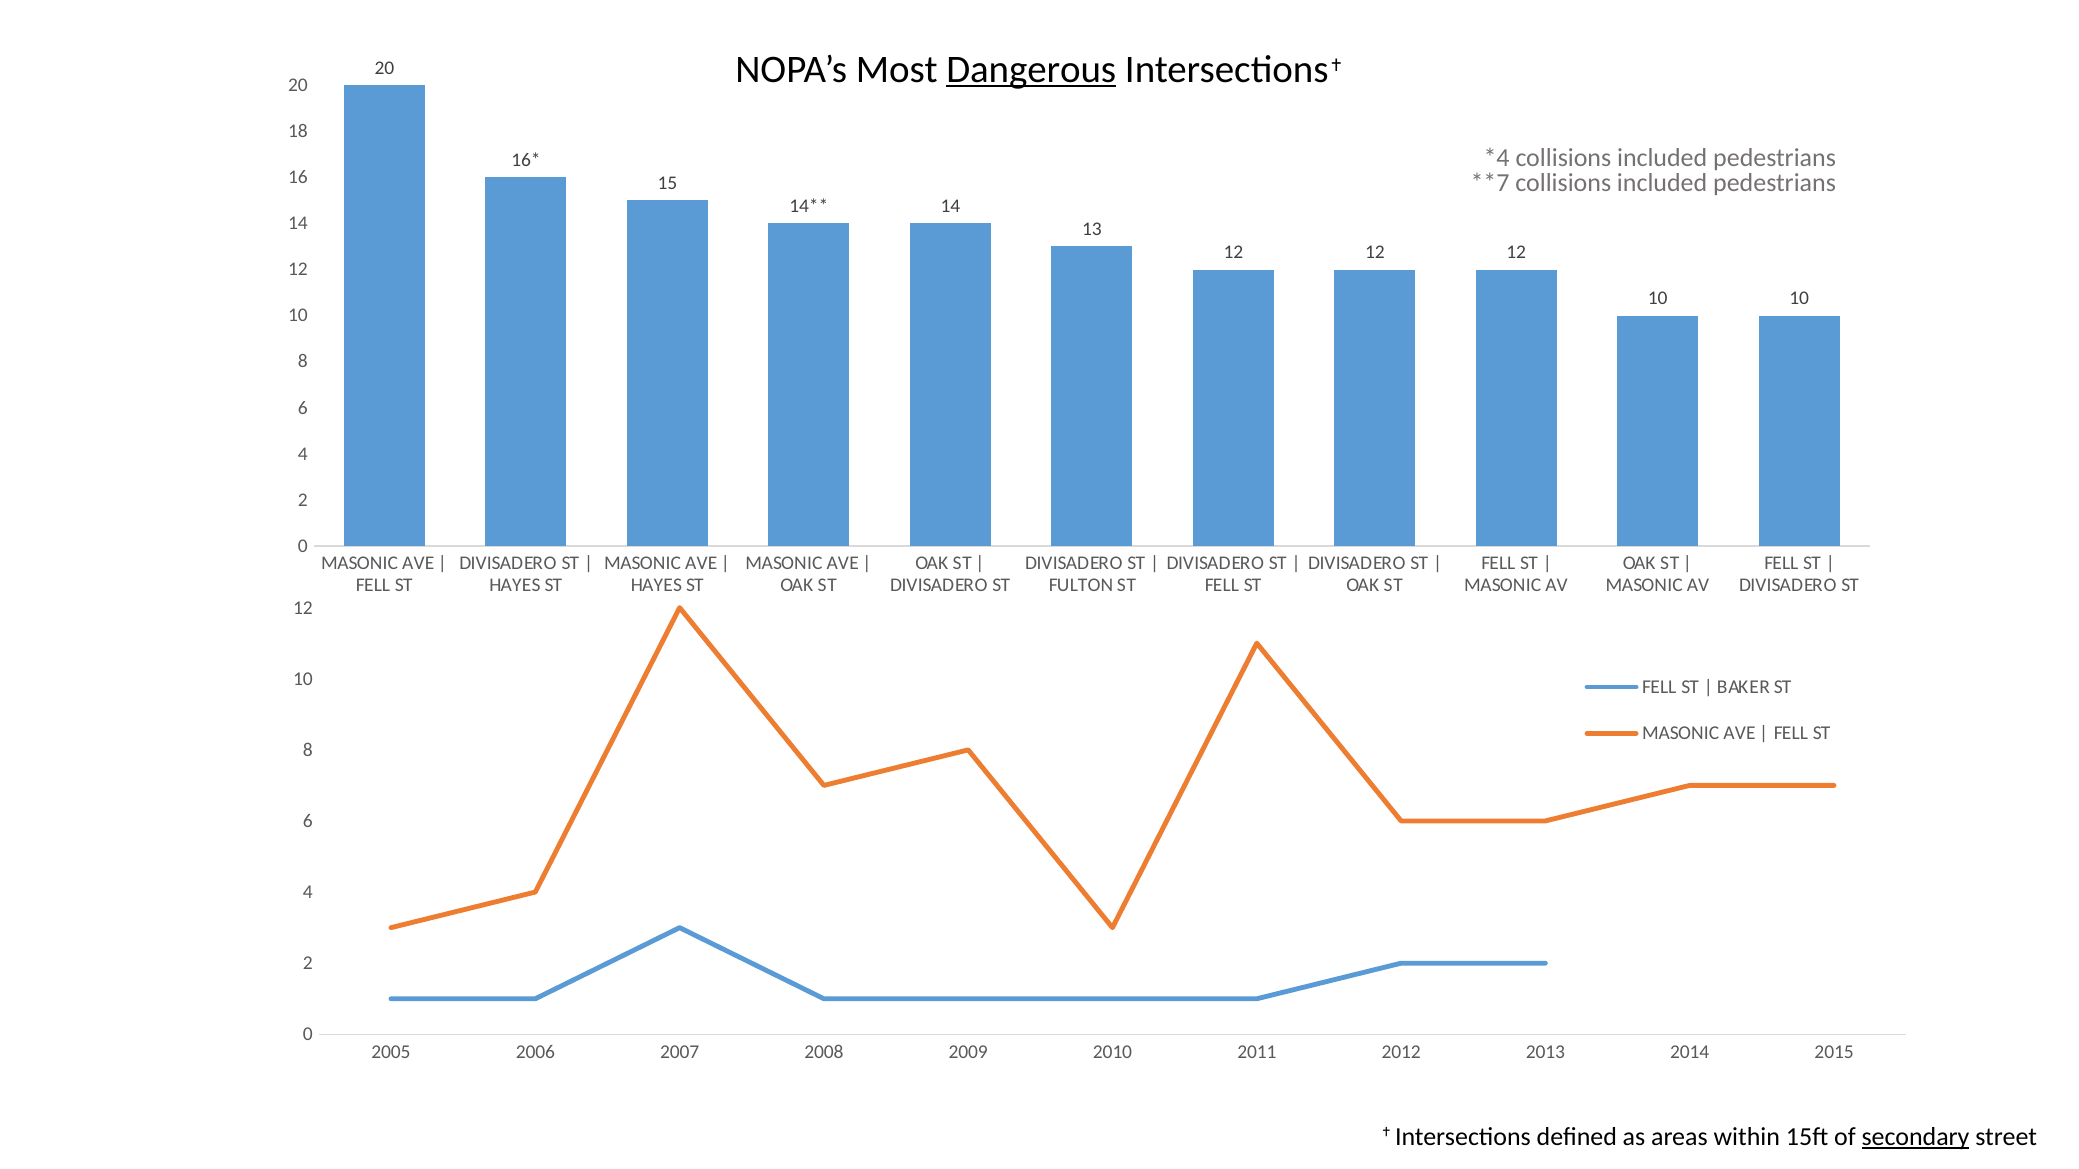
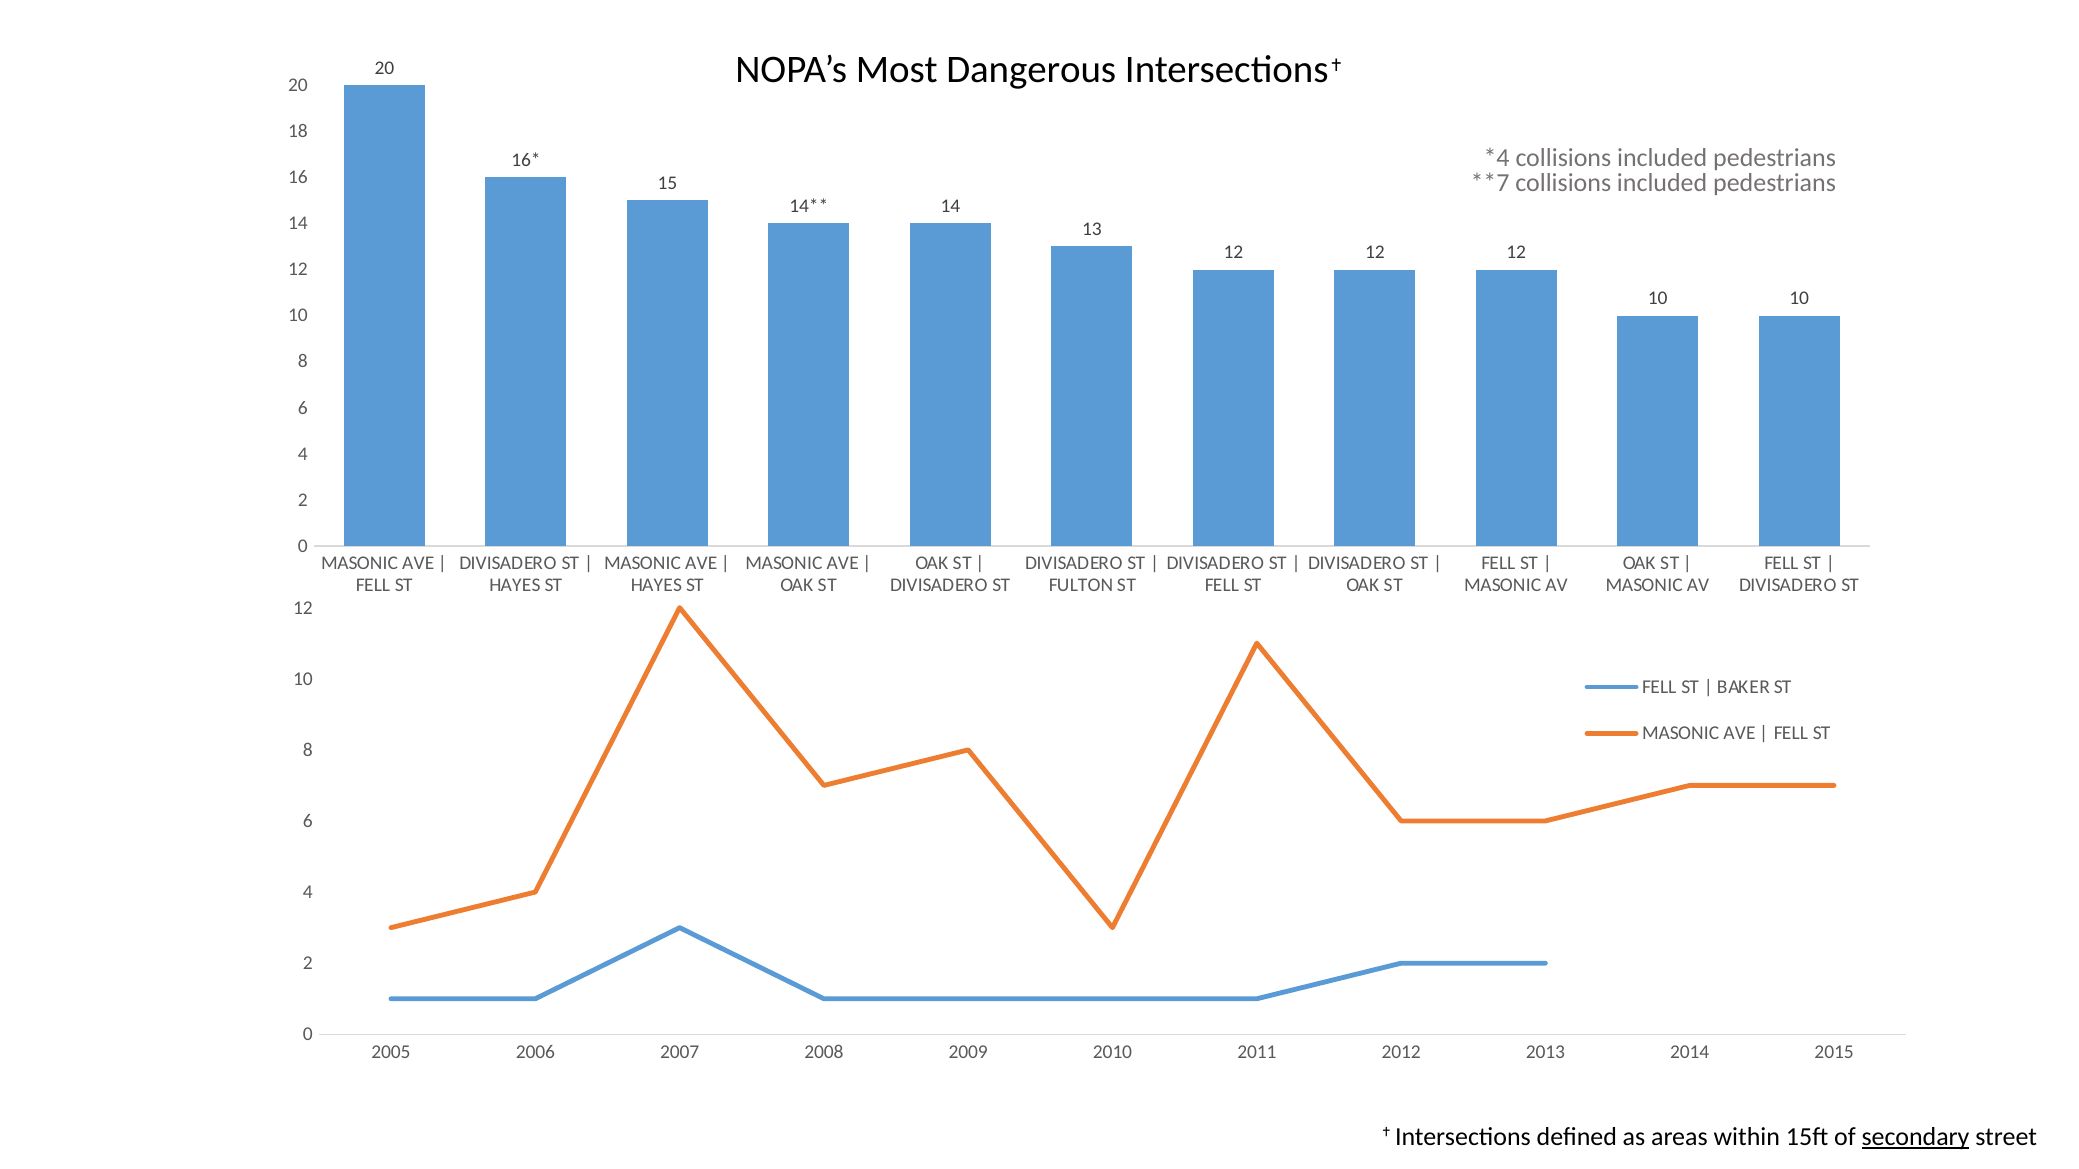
Dangerous underline: present -> none
